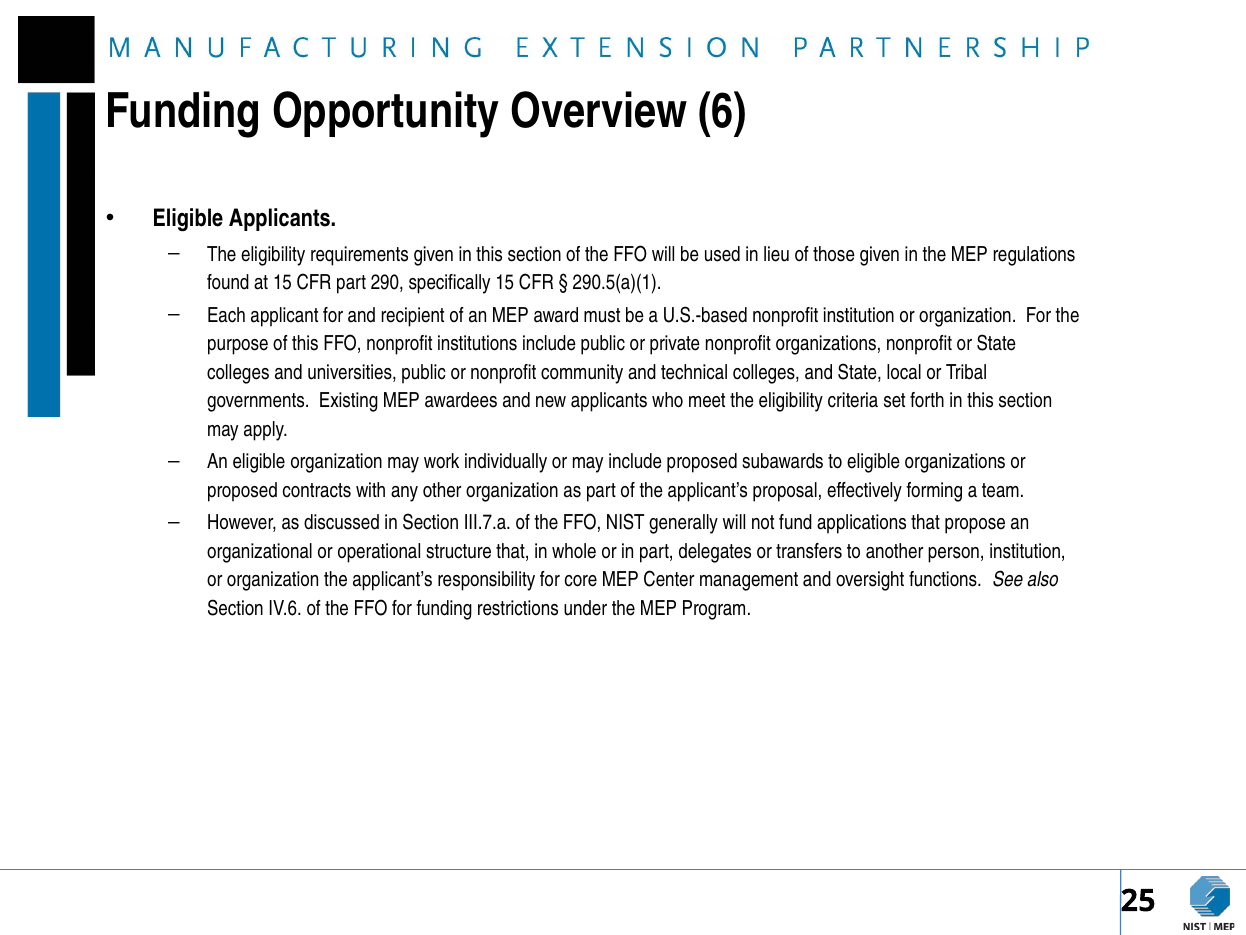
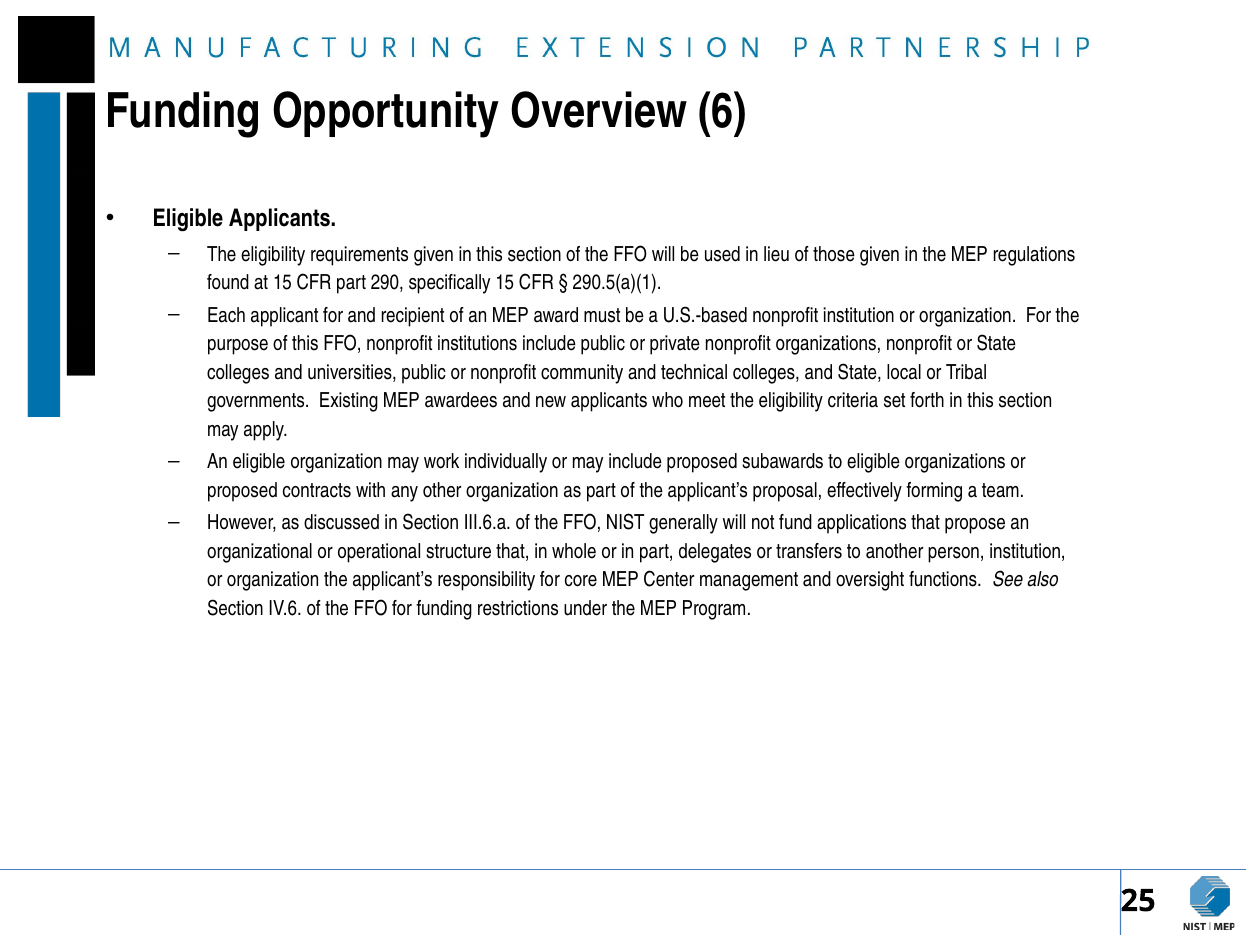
III.7.a: III.7.a -> III.6.a
